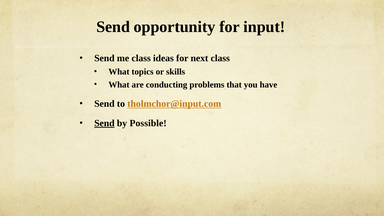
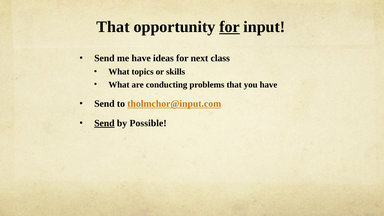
Send at (113, 27): Send -> That
for at (230, 27) underline: none -> present
me class: class -> have
